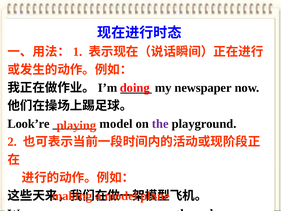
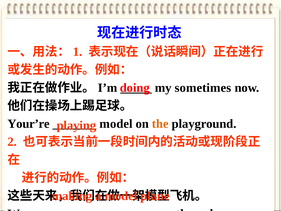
newspaper: newspaper -> sometimes
Look’re: Look’re -> Your’re
the colour: purple -> orange
